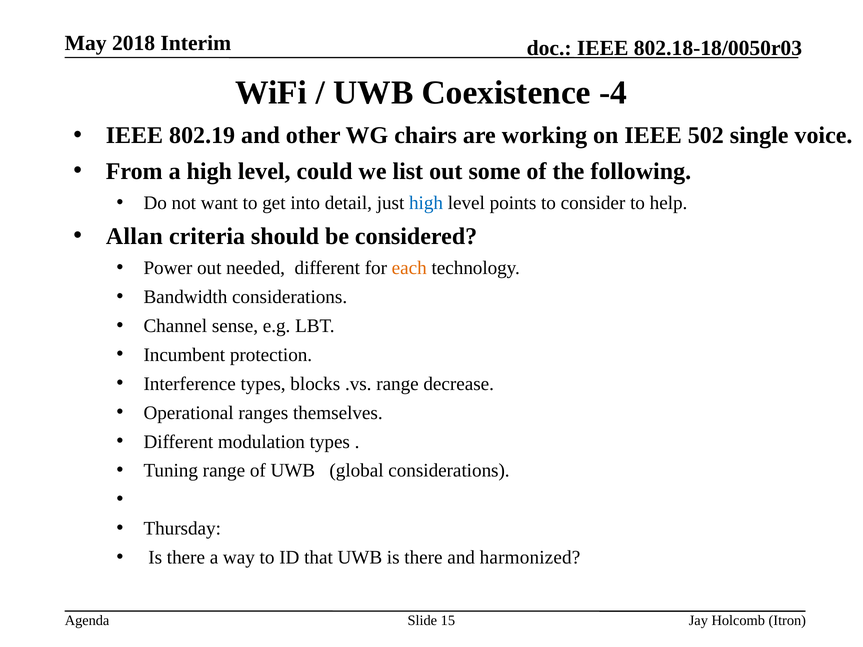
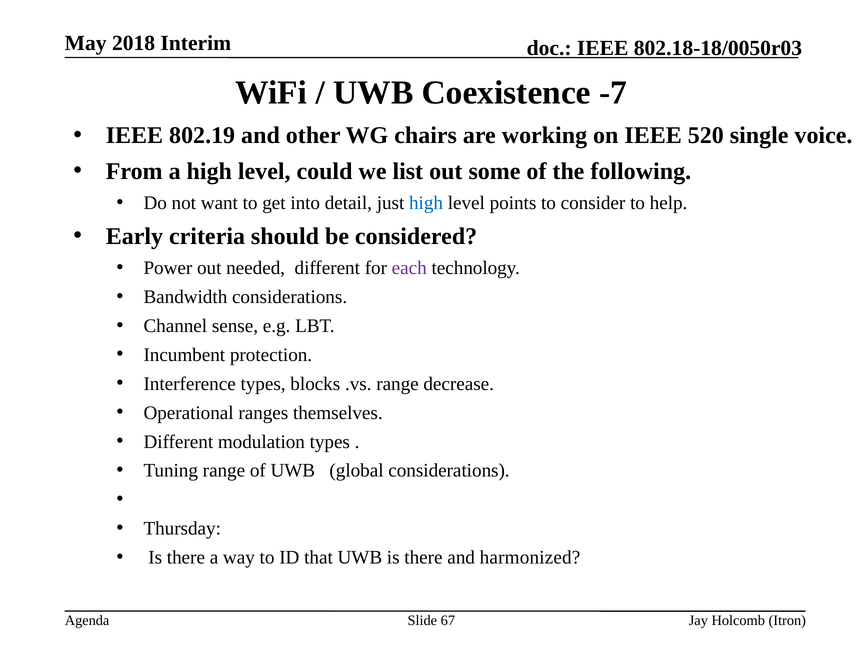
-4: -4 -> -7
502: 502 -> 520
Allan: Allan -> Early
each colour: orange -> purple
15: 15 -> 67
